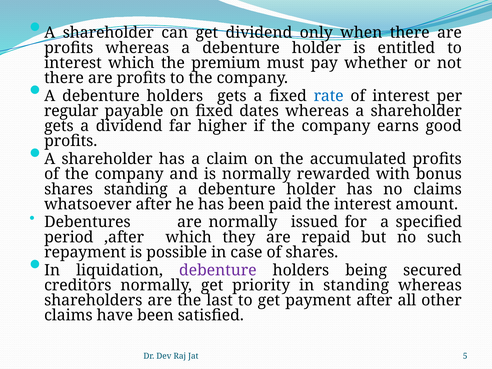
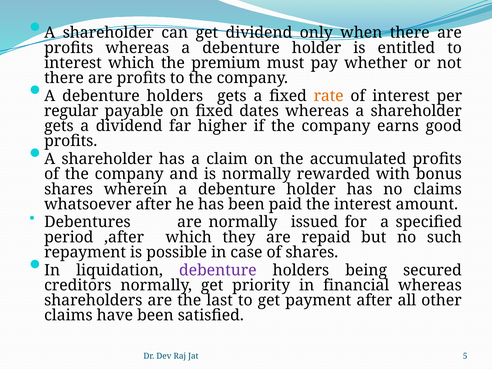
rate colour: blue -> orange
shares standing: standing -> wherein
in standing: standing -> financial
